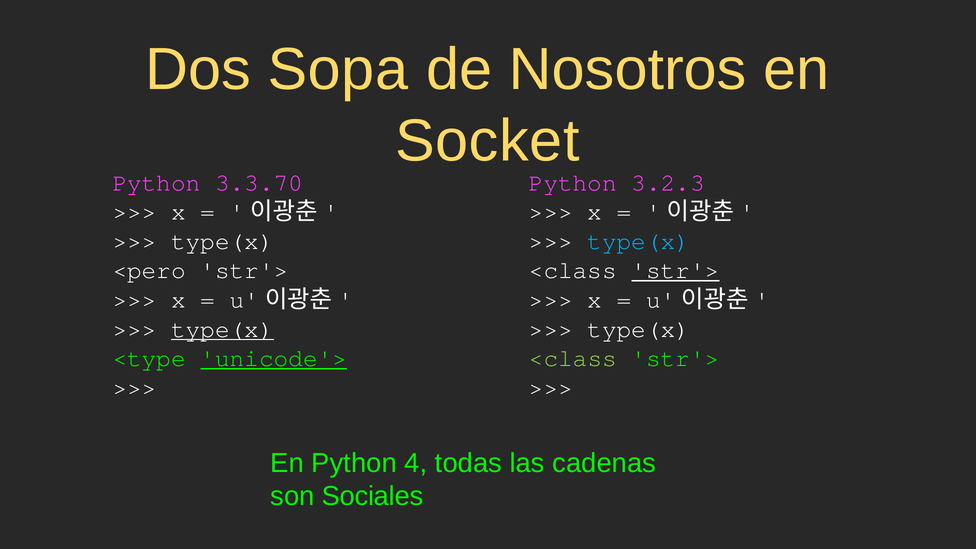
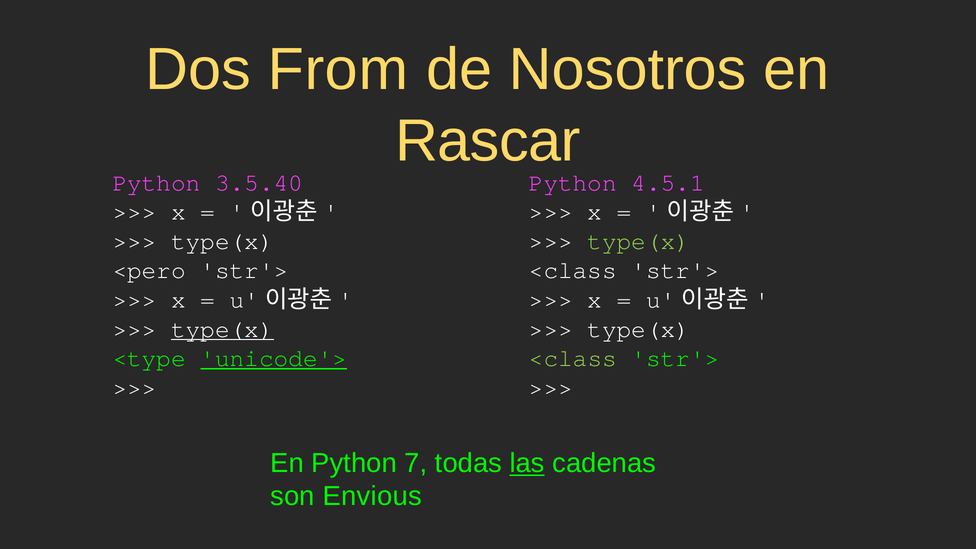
Sopa: Sopa -> From
Socket: Socket -> Rascar
3.3.70: 3.3.70 -> 3.5.40
3.2.3: 3.2.3 -> 4.5.1
type(x at (639, 241) colour: light blue -> light green
str'> at (675, 270) underline: present -> none
4: 4 -> 7
las underline: none -> present
Sociales: Sociales -> Envious
